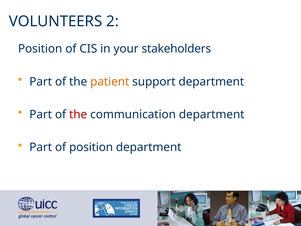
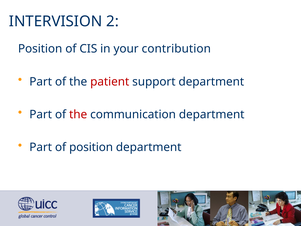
VOLUNTEERS: VOLUNTEERS -> INTERVISION
stakeholders: stakeholders -> contribution
patient colour: orange -> red
